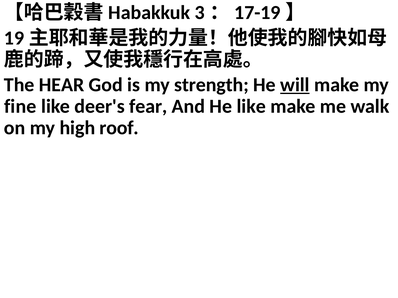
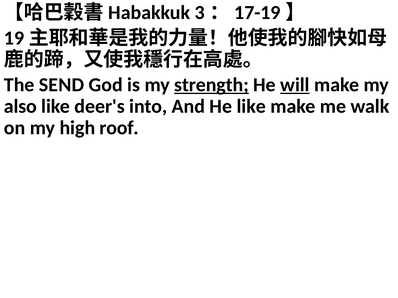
HEAR: HEAR -> SEND
strength underline: none -> present
fine: fine -> also
fear: fear -> into
